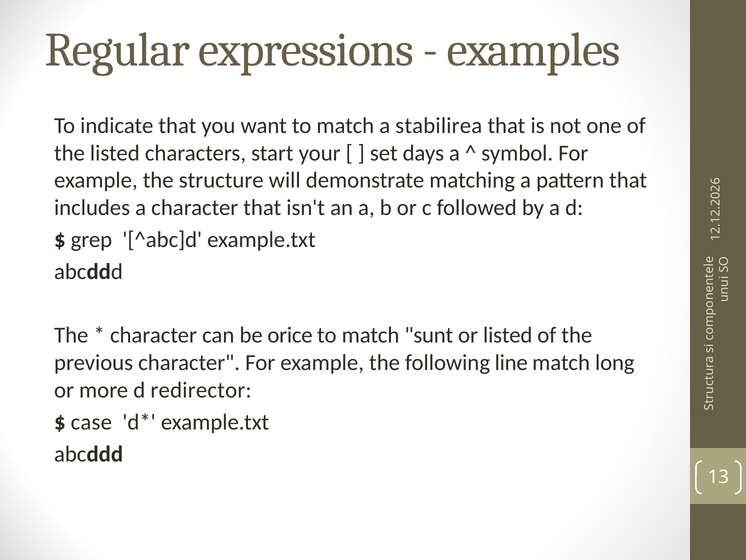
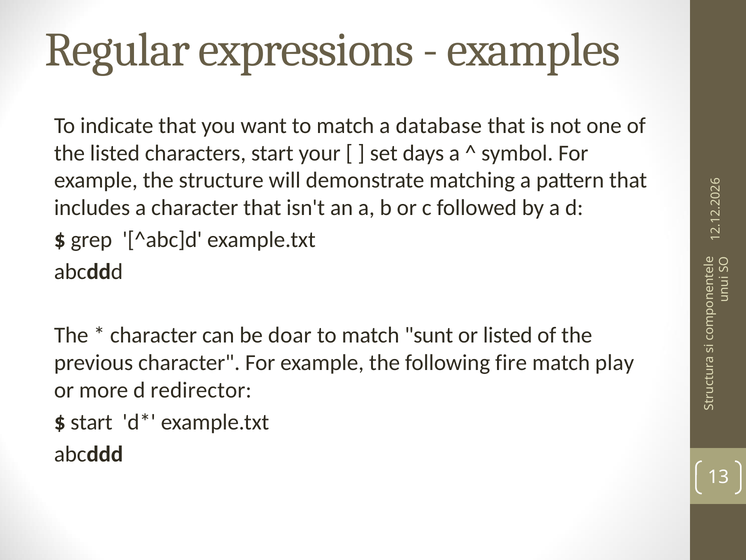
stabilirea: stabilirea -> database
orice: orice -> doar
line: line -> fire
long: long -> play
case at (91, 422): case -> start
